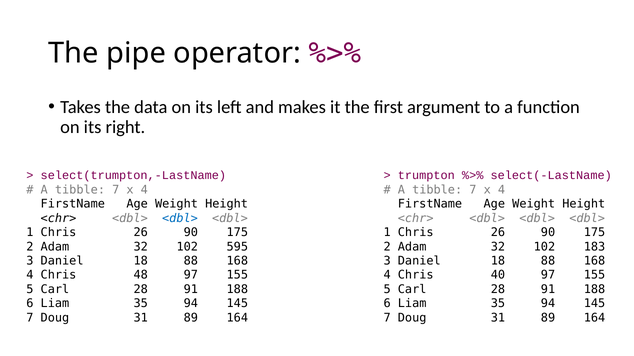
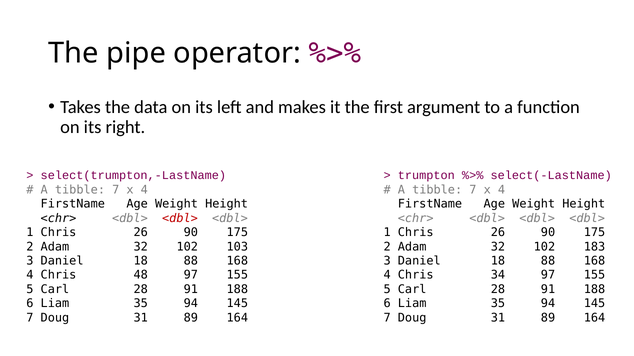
<dbl> at (180, 218) colour: blue -> red
595: 595 -> 103
40: 40 -> 34
